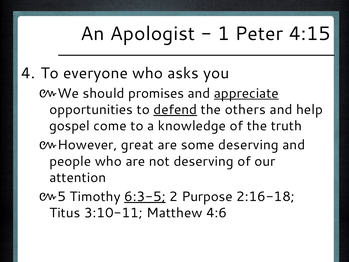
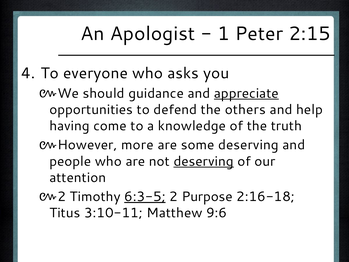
4:15: 4:15 -> 2:15
promises: promises -> guidance
defend underline: present -> none
gospel: gospel -> having
great: great -> more
deserving at (204, 161) underline: none -> present
5 at (62, 196): 5 -> 2
4:6: 4:6 -> 9:6
